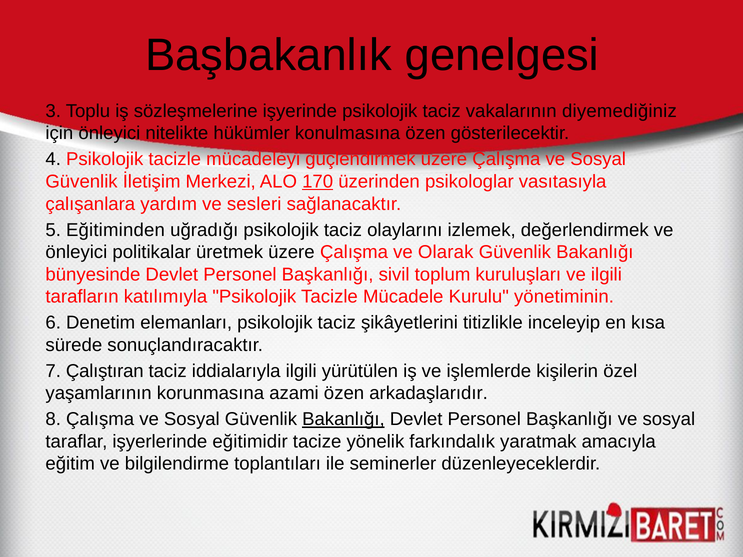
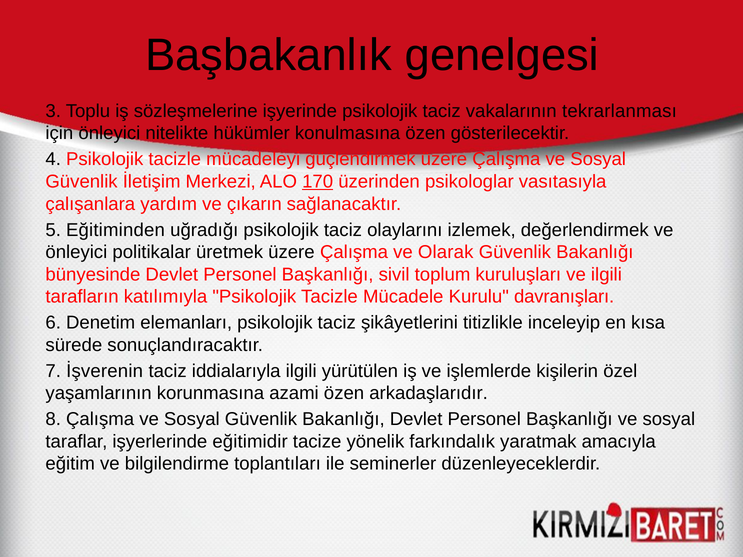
diyemediğiniz: diyemediğiniz -> tekrarlanması
sesleri: sesleri -> çıkarın
yönetiminin: yönetiminin -> davranışları
Çalıştıran: Çalıştıran -> İşverenin
Bakanlığı at (343, 419) underline: present -> none
